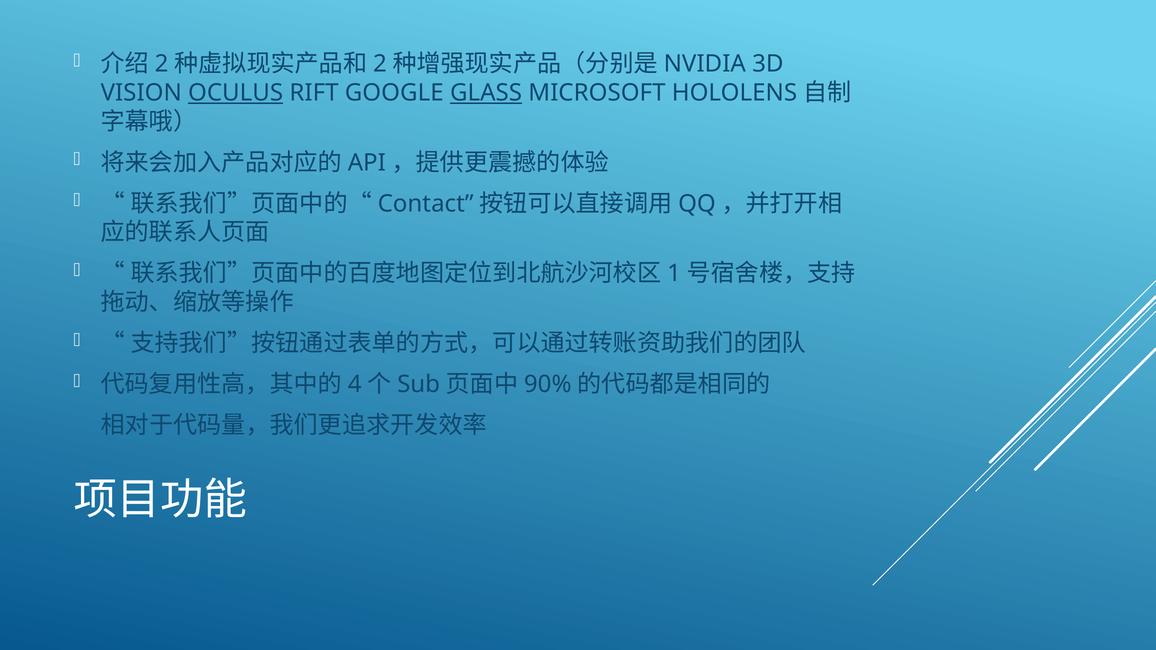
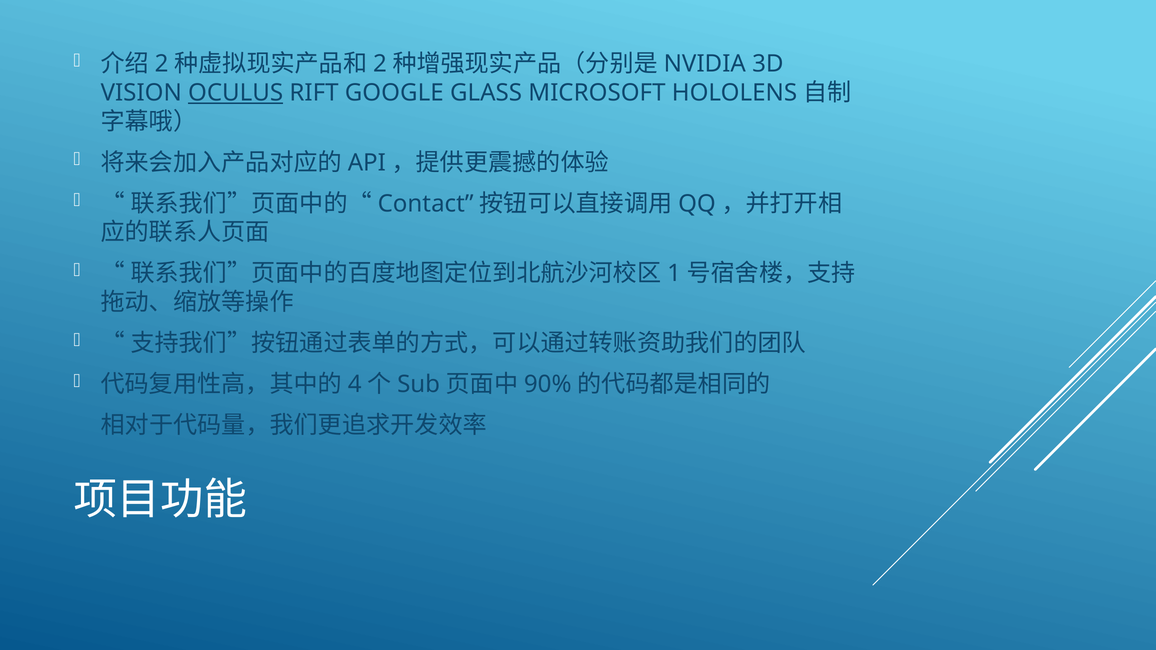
GLASS underline: present -> none
